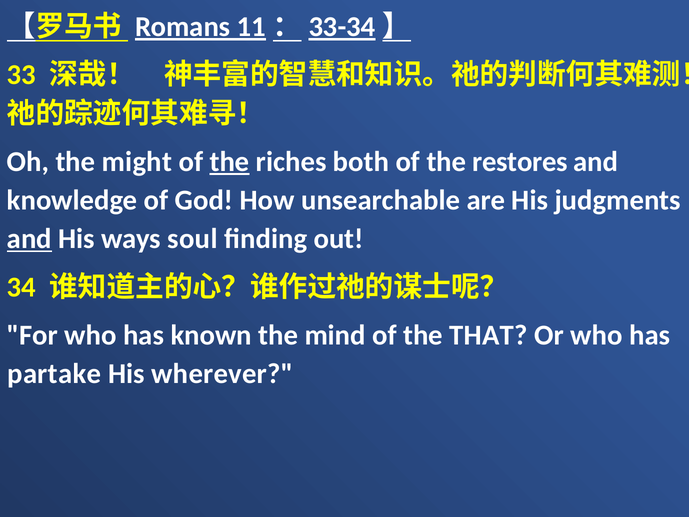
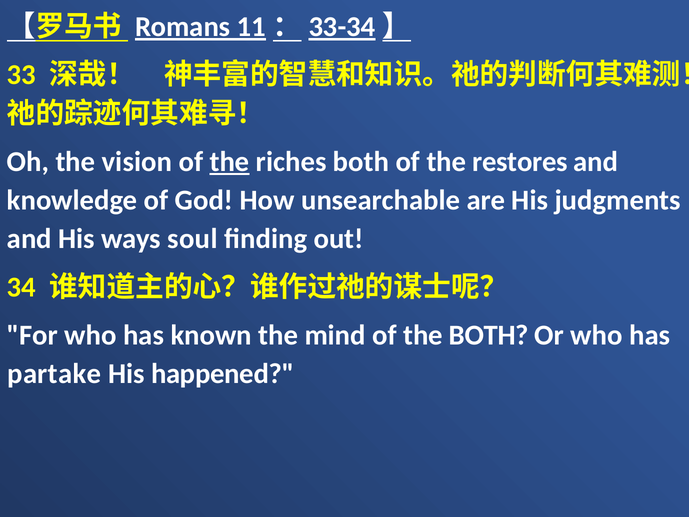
might: might -> vision
and at (29, 239) underline: present -> none
the THAT: THAT -> BOTH
wherever: wherever -> happened
